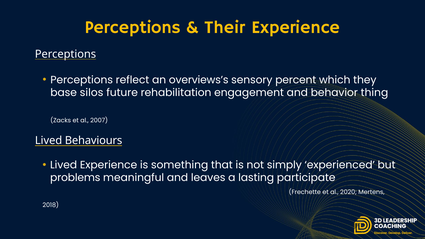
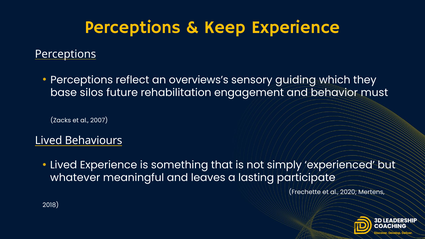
Their: Their -> Keep
percent: percent -> guiding
thing: thing -> must
problems: problems -> whatever
